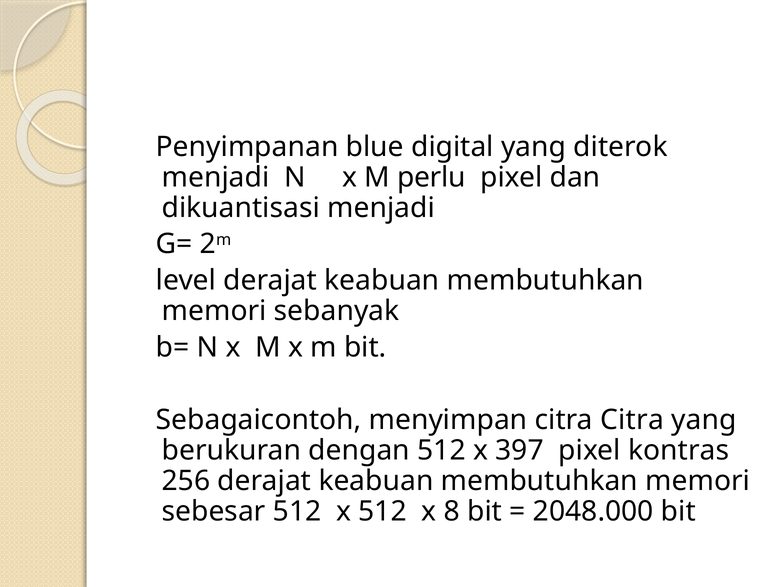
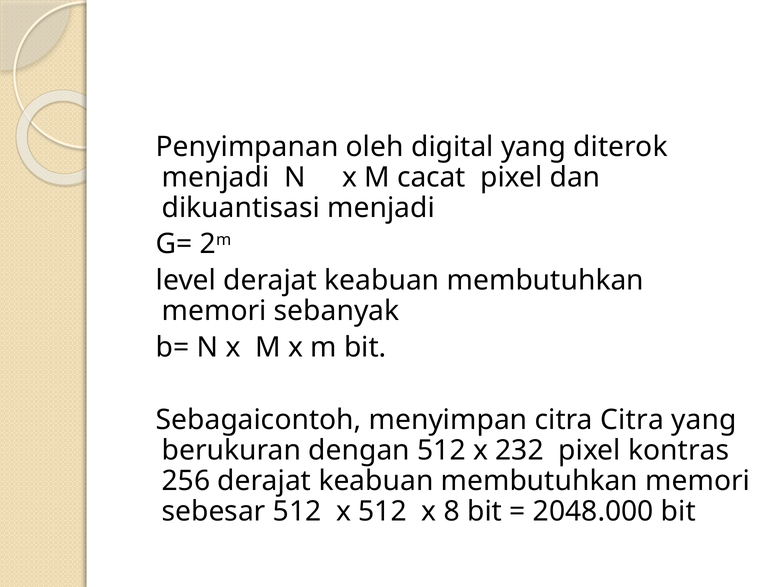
blue: blue -> oleh
perlu: perlu -> cacat
397: 397 -> 232
